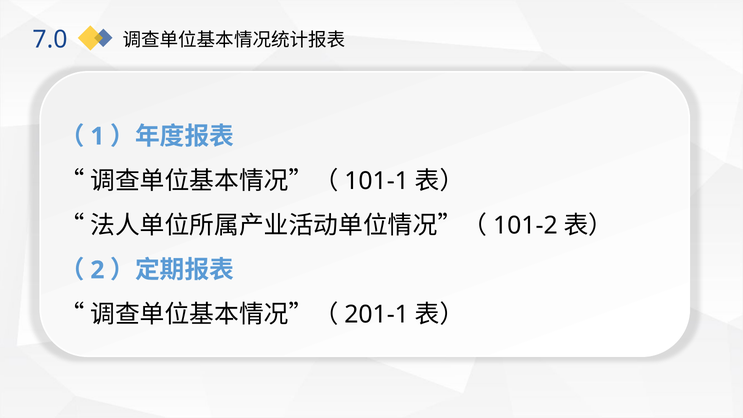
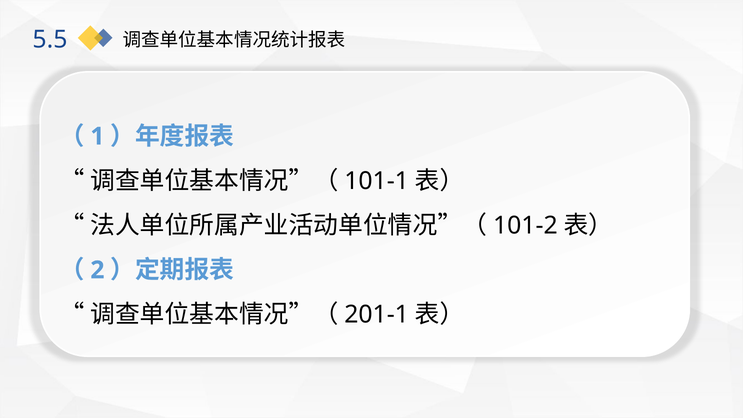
7.0: 7.0 -> 5.5
